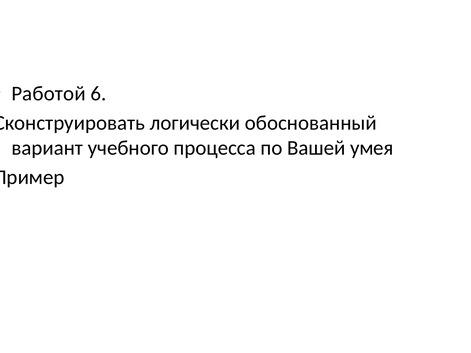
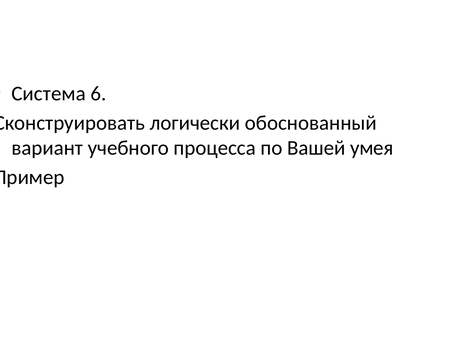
Работой: Работой -> Система
